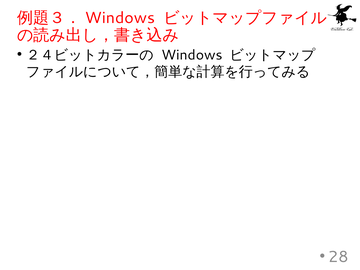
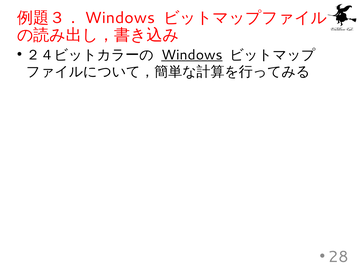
Windows underline: none -> present
